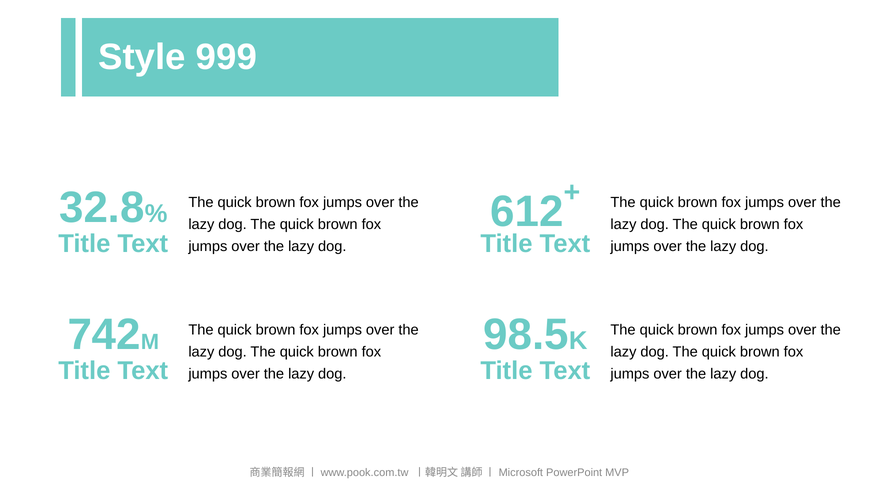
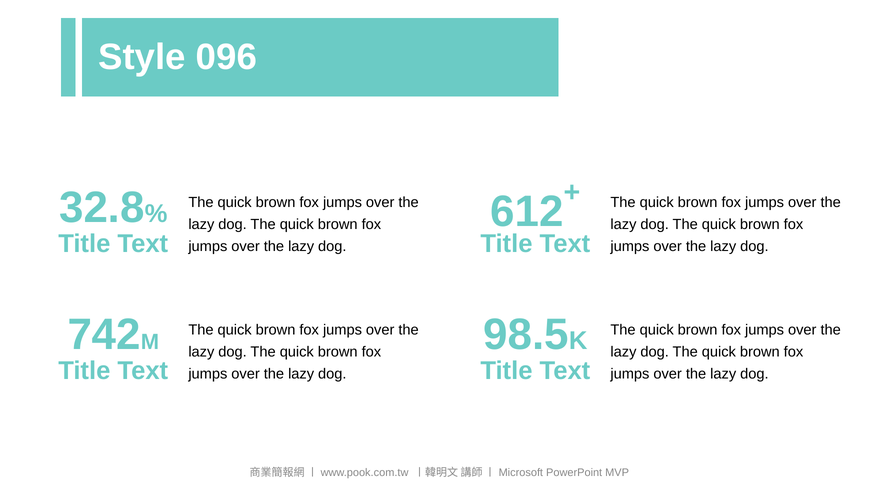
999: 999 -> 096
